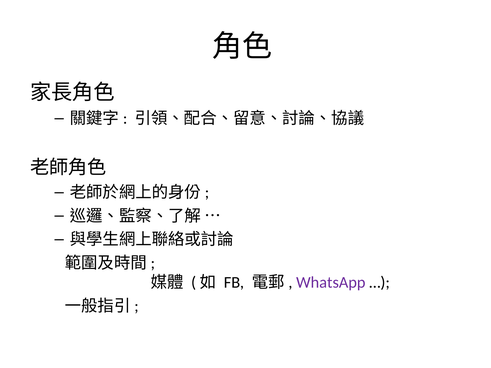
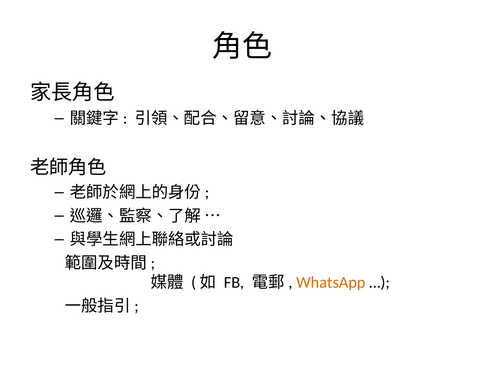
WhatsApp colour: purple -> orange
